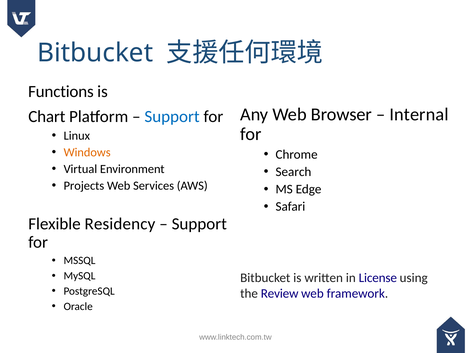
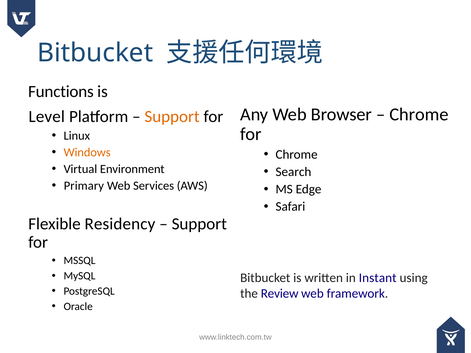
Internal at (419, 115): Internal -> Chrome
Chart: Chart -> Level
Support at (172, 117) colour: blue -> orange
Projects: Projects -> Primary
License: License -> Instant
